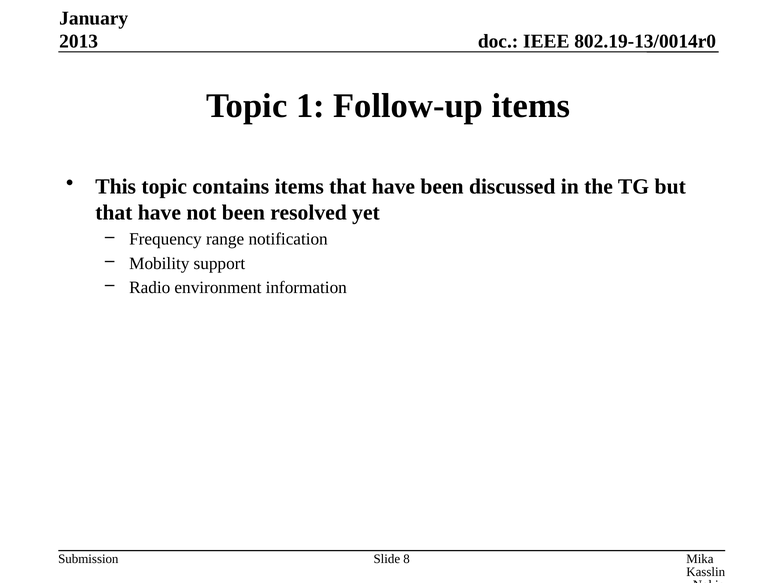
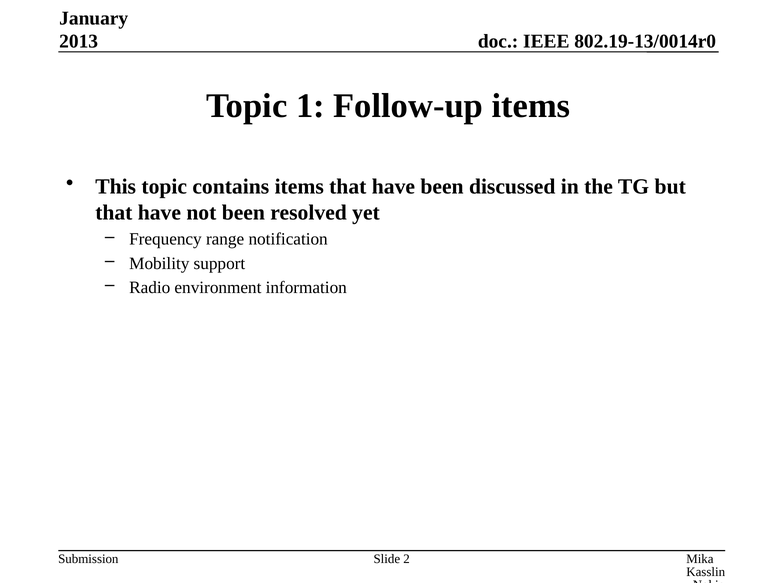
8: 8 -> 2
